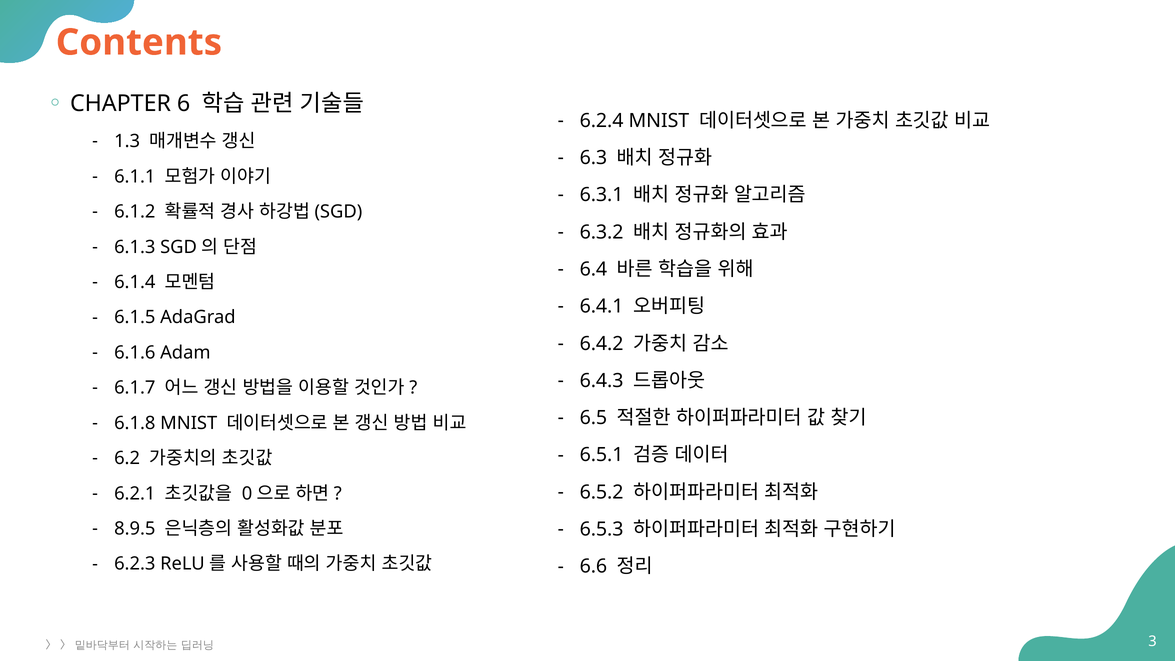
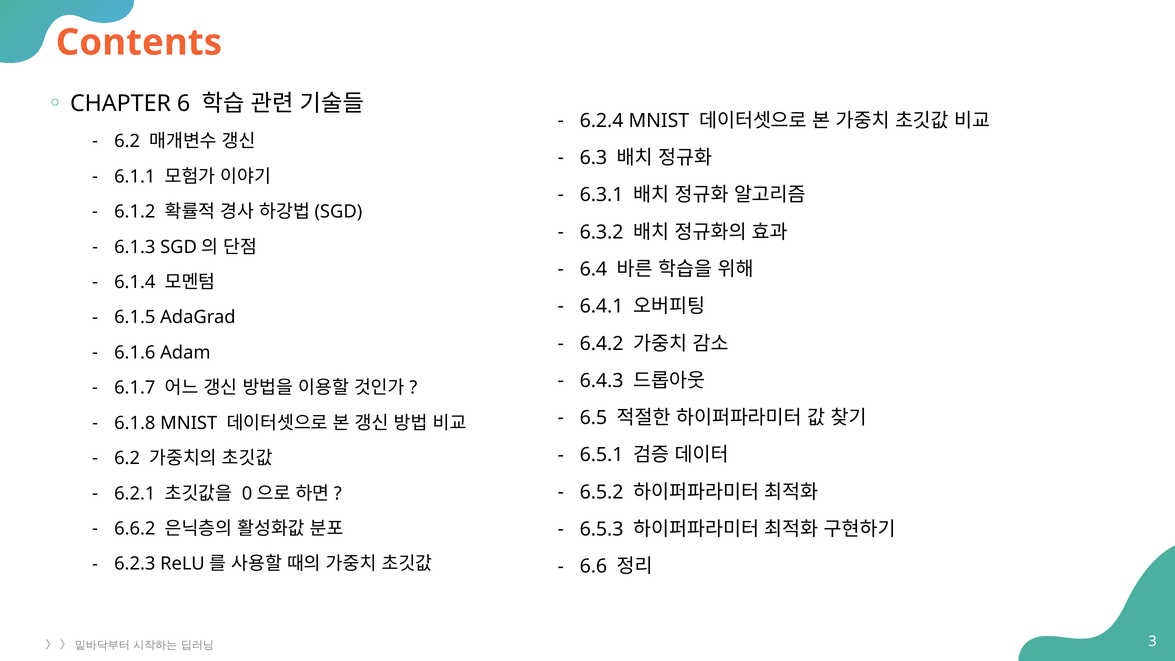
1.3 at (127, 141): 1.3 -> 6.2
8.9.5: 8.9.5 -> 6.6.2
